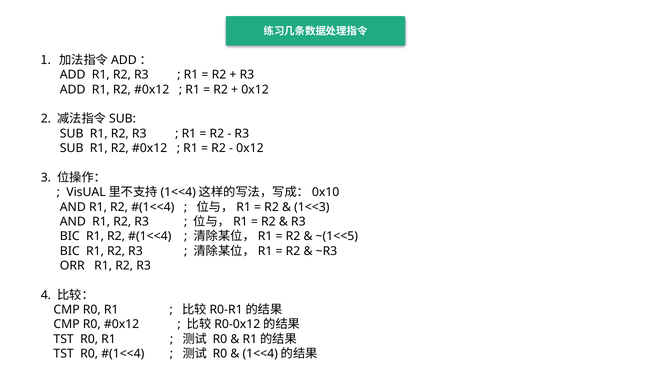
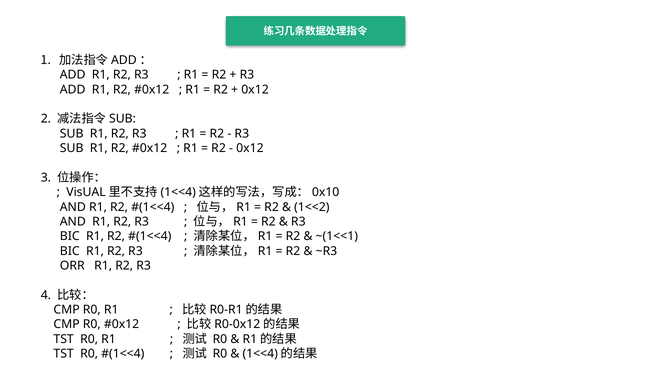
1<<3: 1<<3 -> 1<<2
~(1<<5: ~(1<<5 -> ~(1<<1
